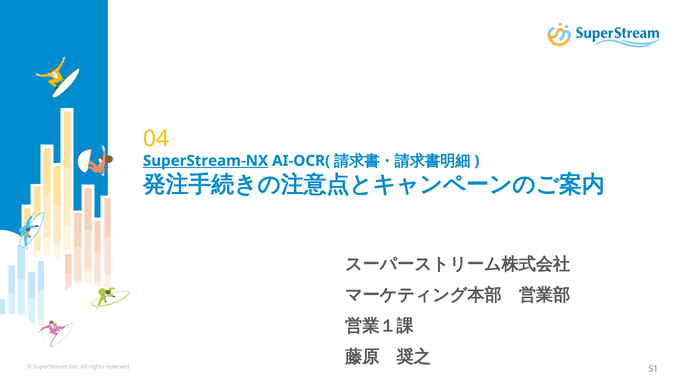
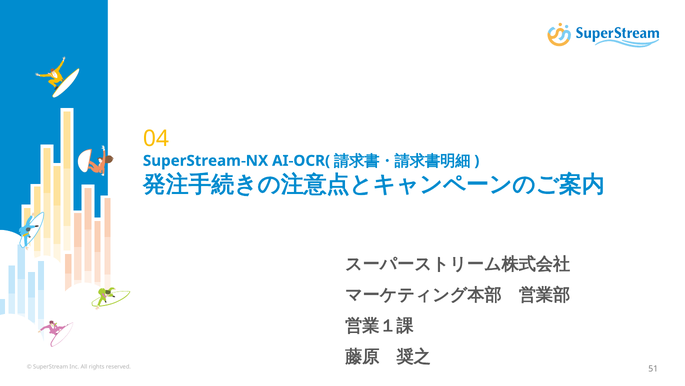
SuperStream-NX underline: present -> none
